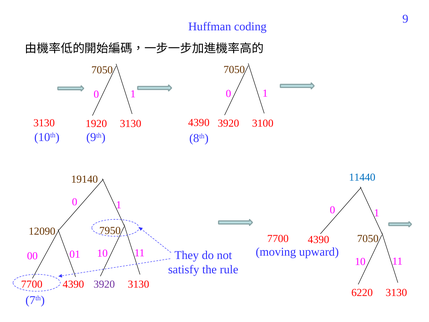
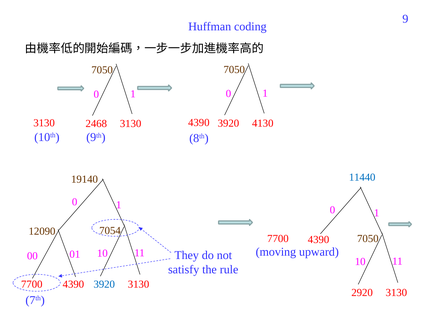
3100: 3100 -> 4130
1920: 1920 -> 2468
7950: 7950 -> 7054
3920 at (104, 284) colour: purple -> blue
6220: 6220 -> 2920
